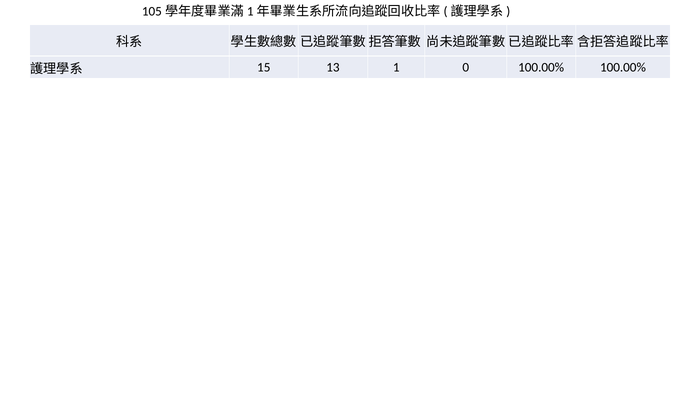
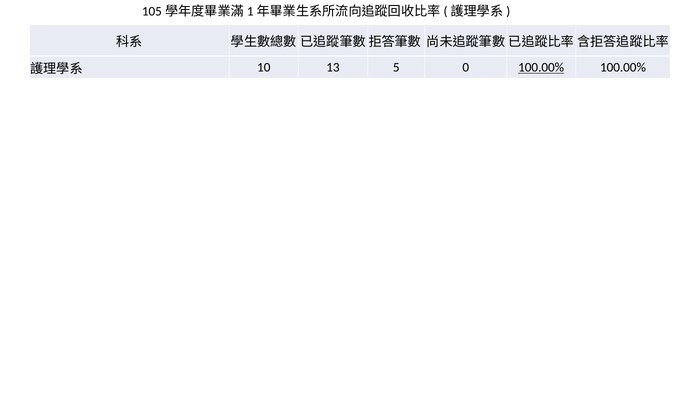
15: 15 -> 10
1: 1 -> 5
100.00% at (541, 68) underline: none -> present
